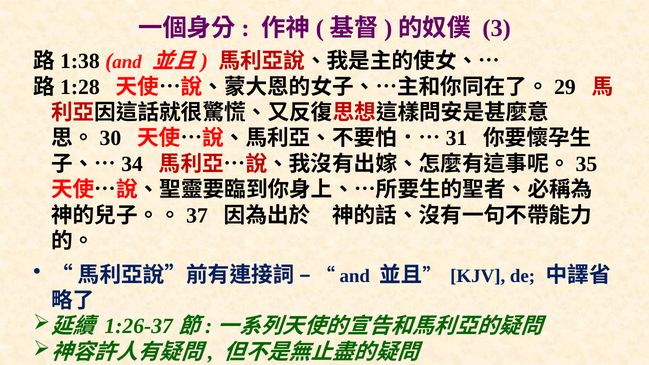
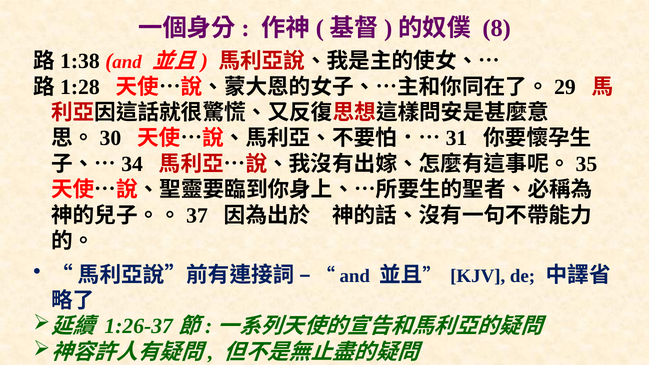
3: 3 -> 8
